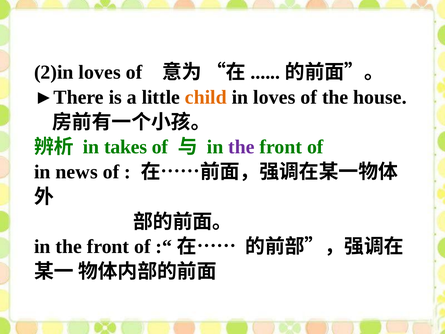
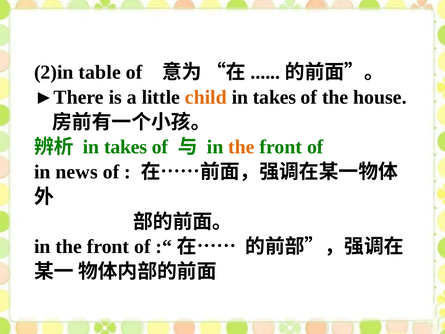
2)in loves: loves -> table
loves at (274, 97): loves -> takes
the at (241, 147) colour: purple -> orange
